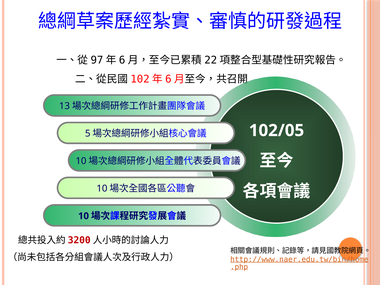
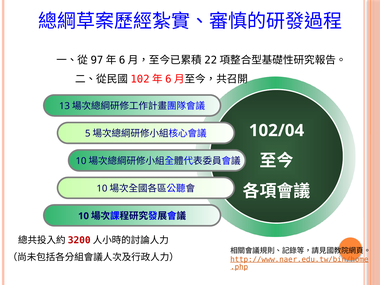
102/05: 102/05 -> 102/04
